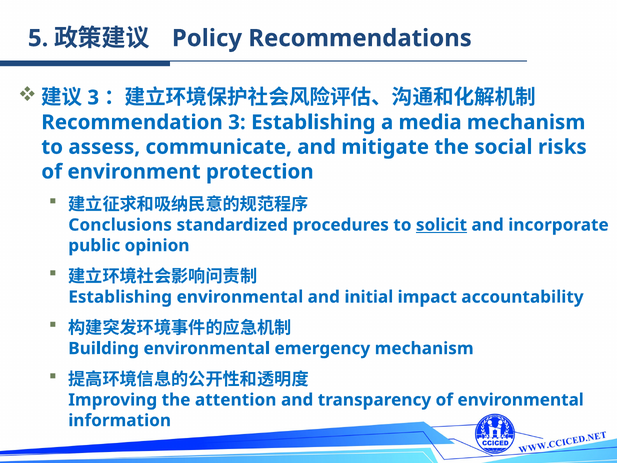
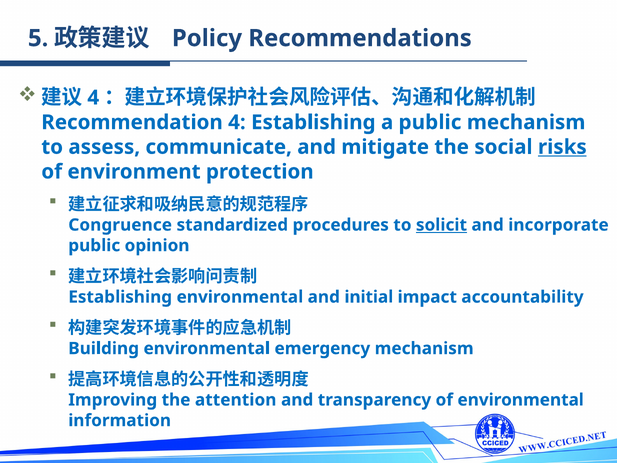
3 at (93, 98): 3 -> 4
Recommendation 3: 3 -> 4
a media: media -> public
risks underline: none -> present
Conclusions: Conclusions -> Congruence
